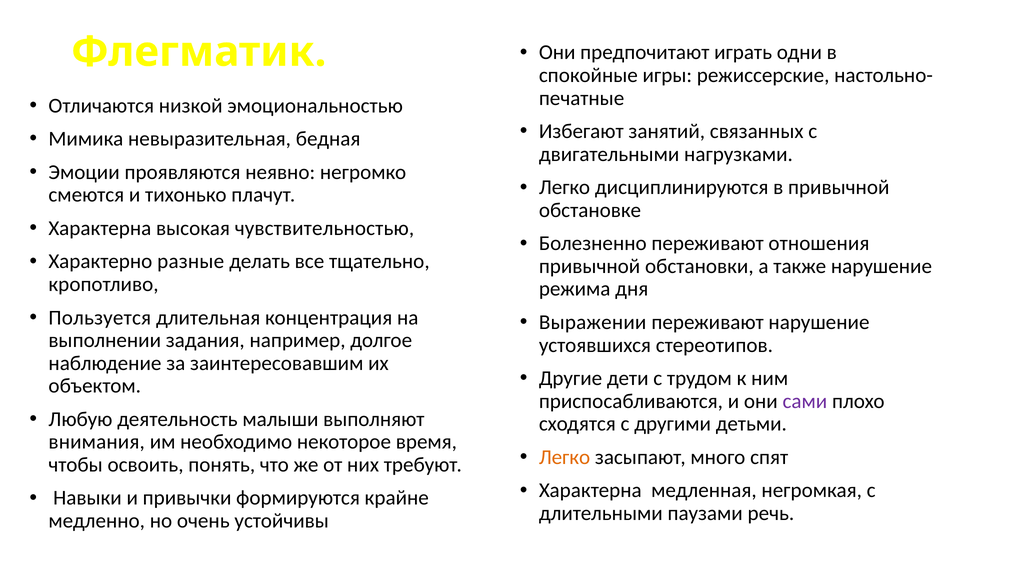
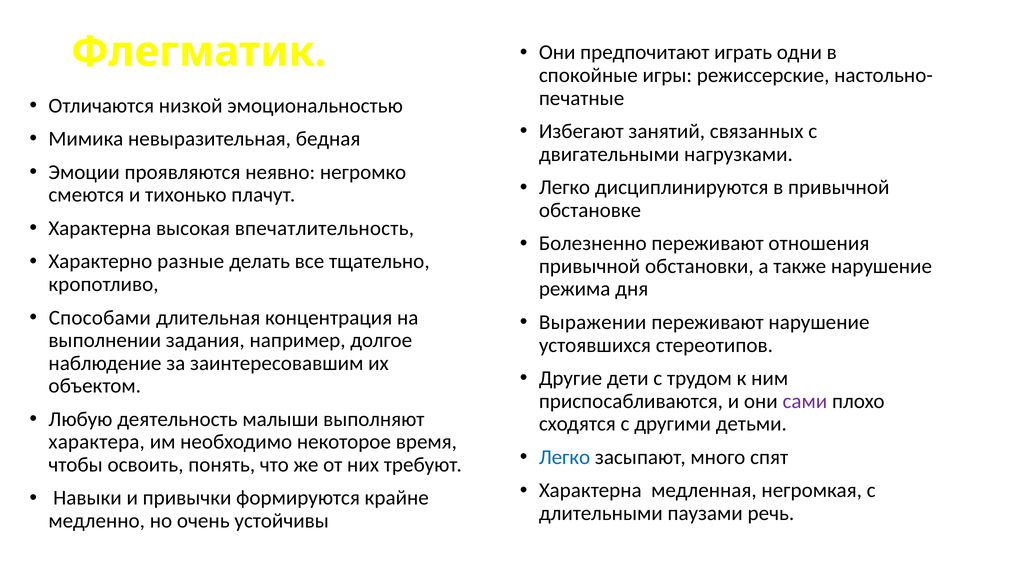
чувствительностью: чувствительностью -> впечатлительность
Пользуется: Пользуется -> Способами
внимания: внимания -> характера
Легко at (565, 457) colour: orange -> blue
